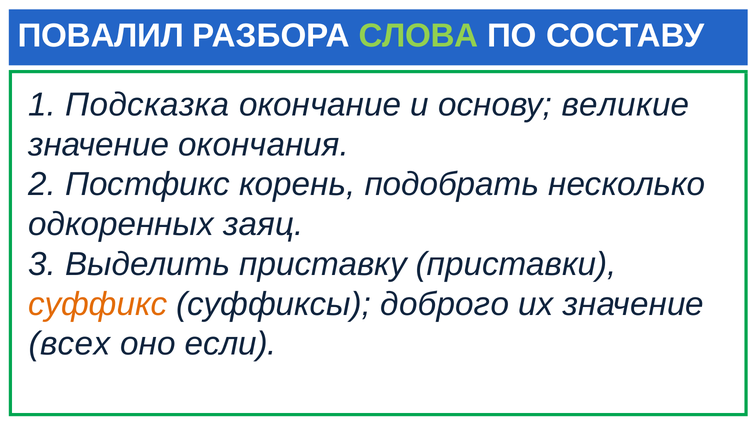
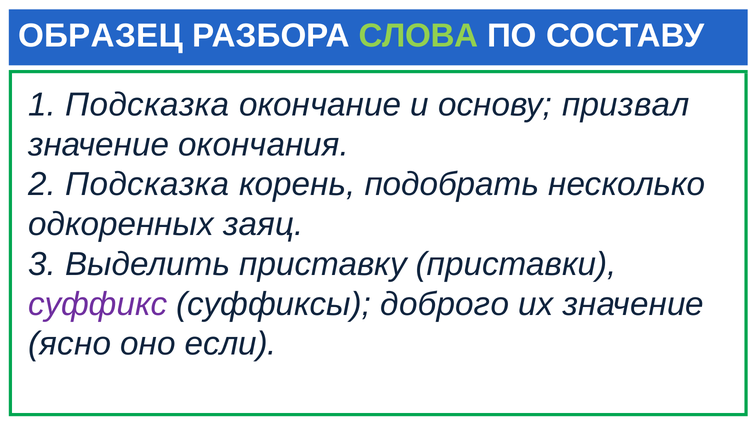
ПОВАЛИЛ: ПОВАЛИЛ -> ОБРАЗЕЦ
великие: великие -> призвал
2 Постфикс: Постфикс -> Подсказка
суффикс colour: orange -> purple
всех: всех -> ясно
